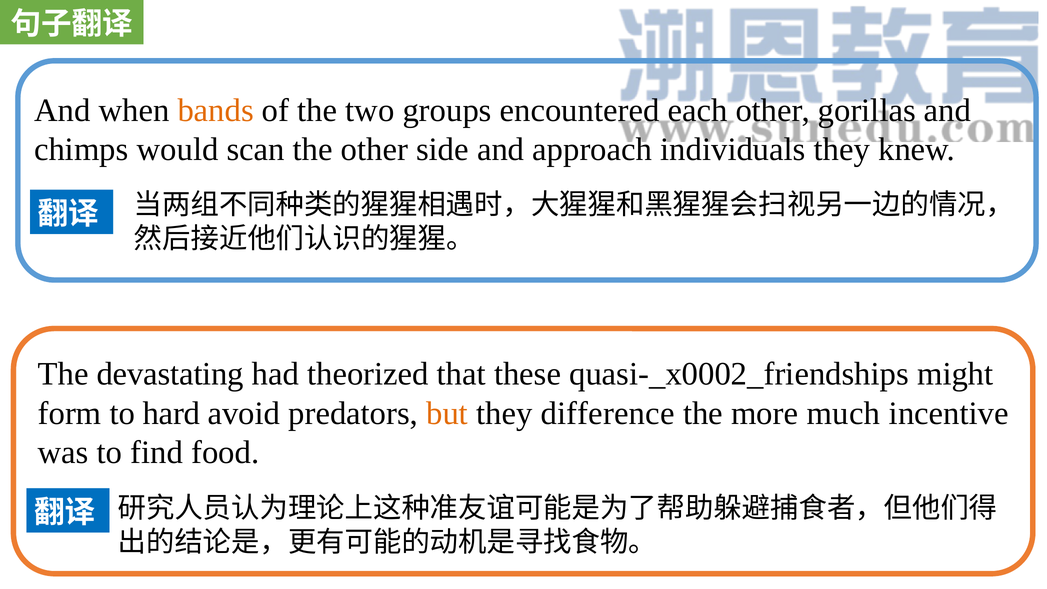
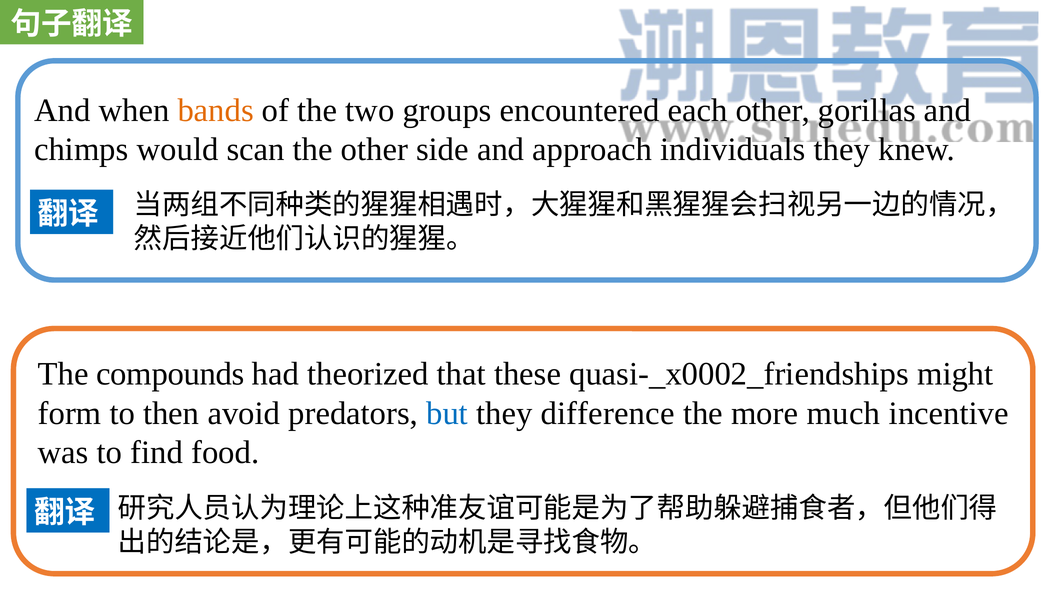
devastating: devastating -> compounds
hard: hard -> then
but colour: orange -> blue
